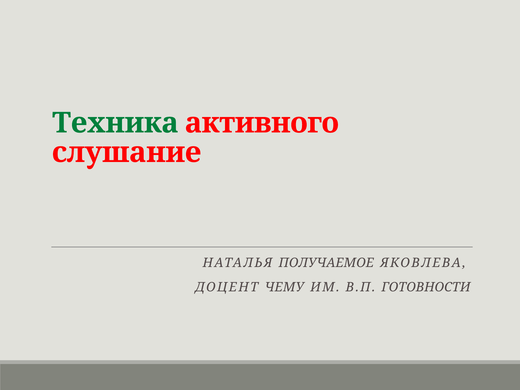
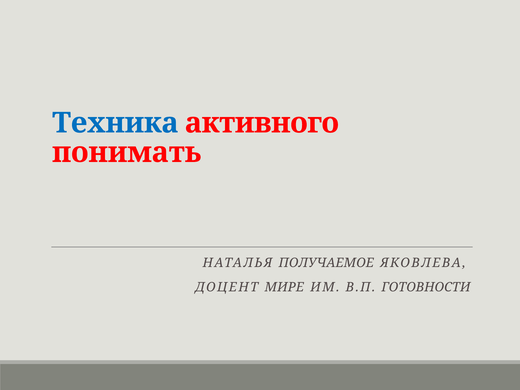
Техника colour: green -> blue
слушание: слушание -> понимать
ЧЕМУ: ЧЕМУ -> МИРЕ
